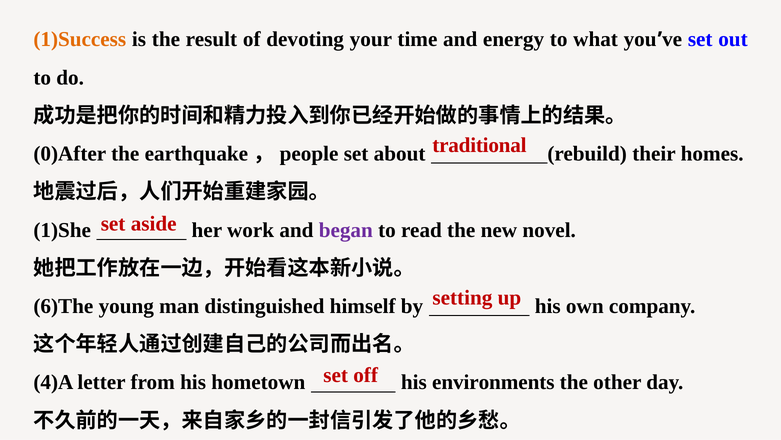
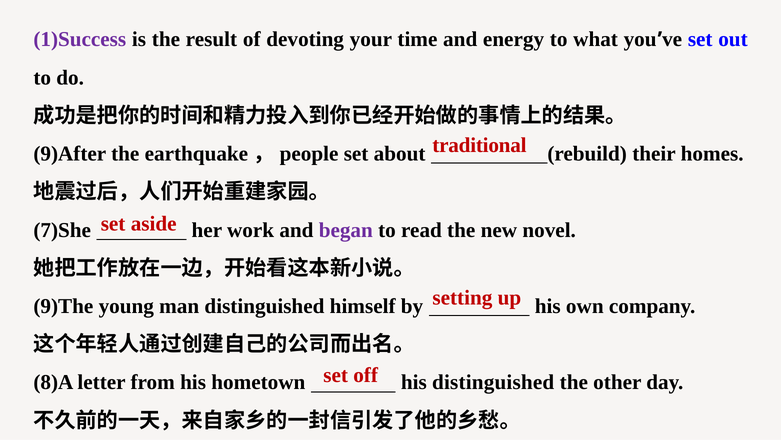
1)Success colour: orange -> purple
0)After: 0)After -> 9)After
1)She: 1)She -> 7)She
6)The: 6)The -> 9)The
4)A: 4)A -> 8)A
his environments: environments -> distinguished
